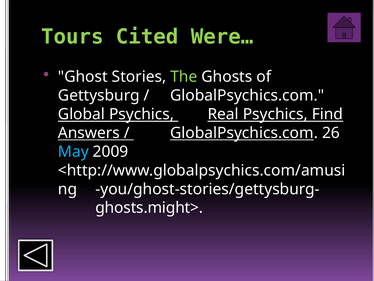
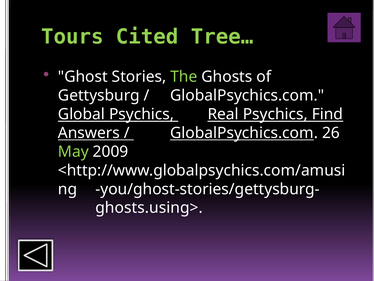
Were…: Were… -> Tree…
May colour: light blue -> light green
ghosts.might>: ghosts.might> -> ghosts.using>
